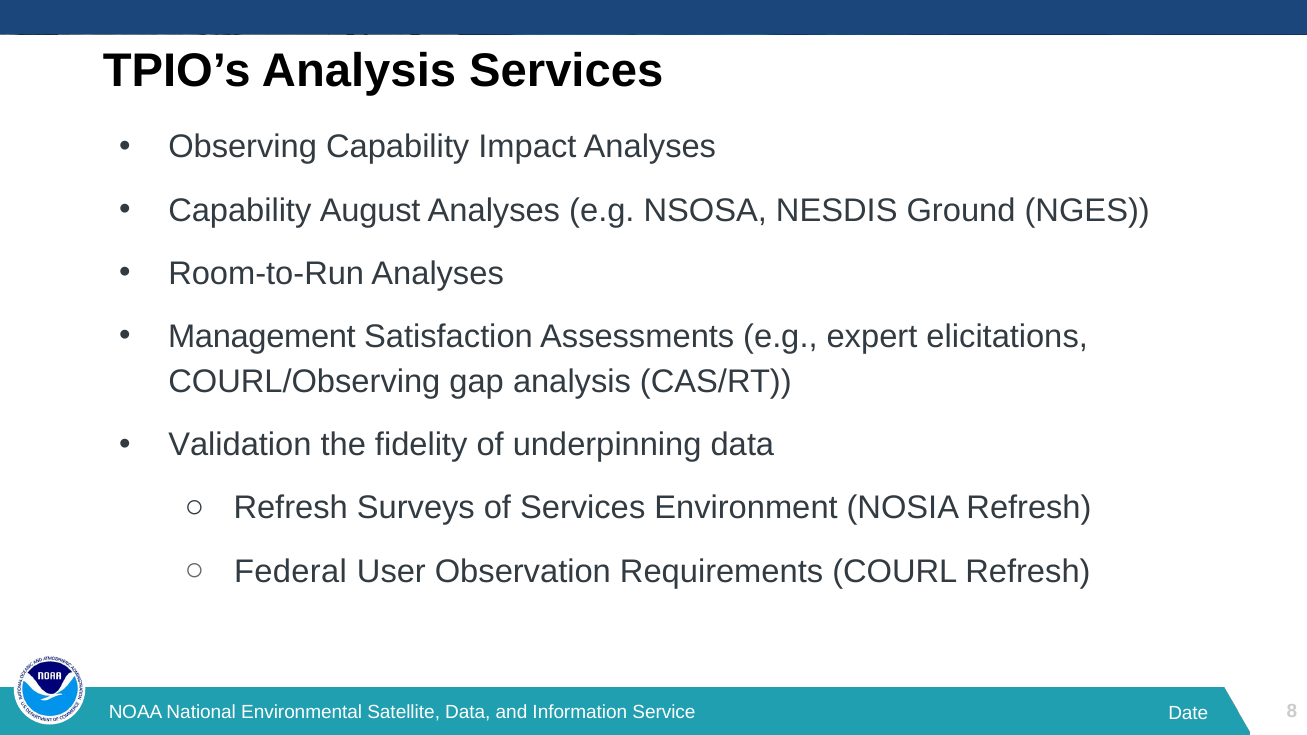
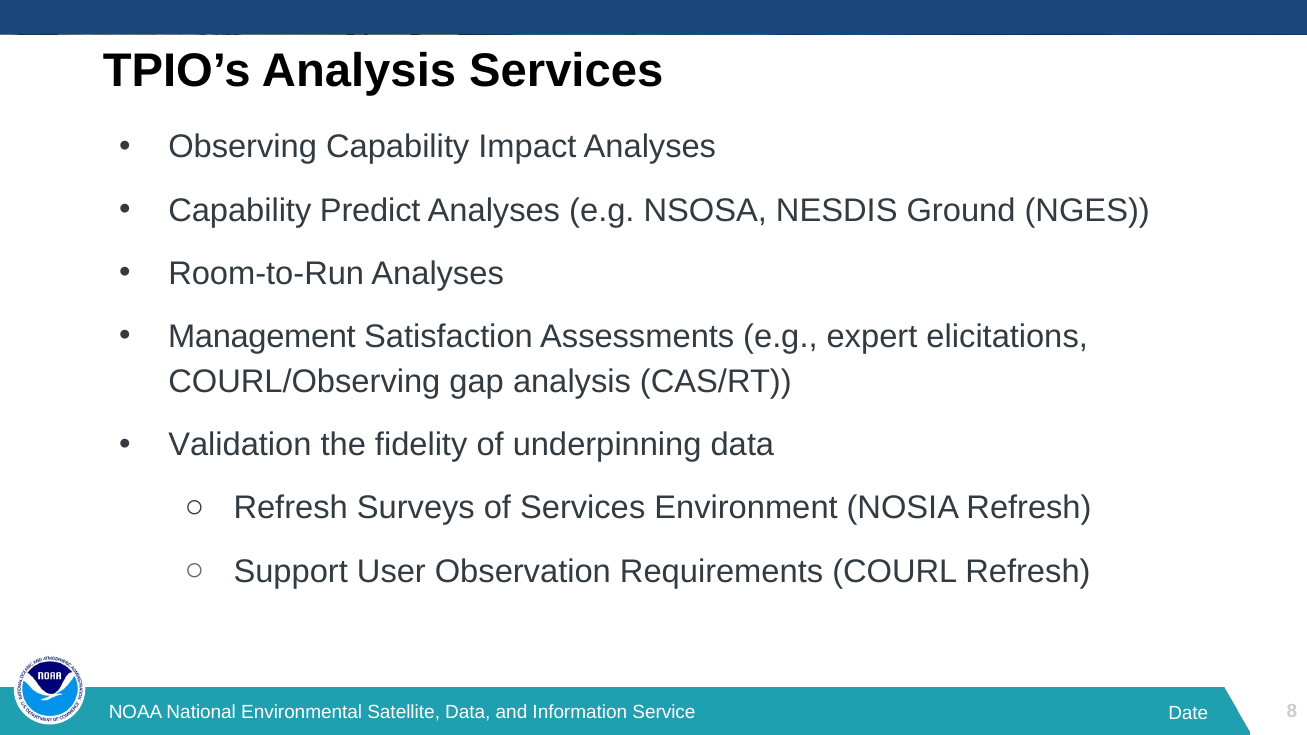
August: August -> Predict
Federal: Federal -> Support
